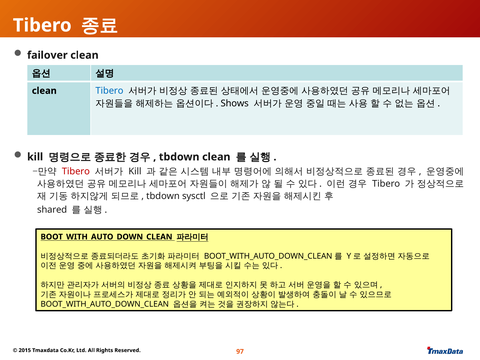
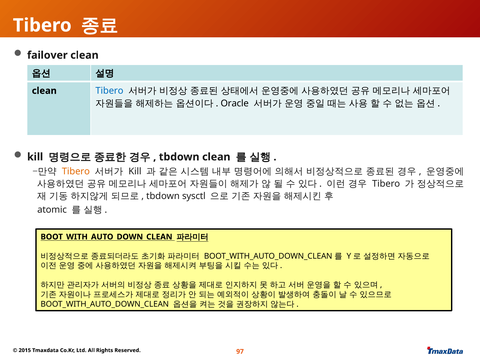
Shows: Shows -> Oracle
Tibero at (76, 172) colour: red -> orange
shared: shared -> atomic
